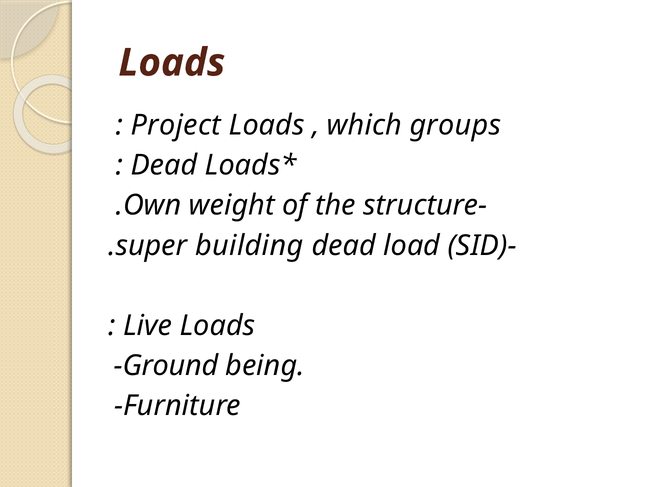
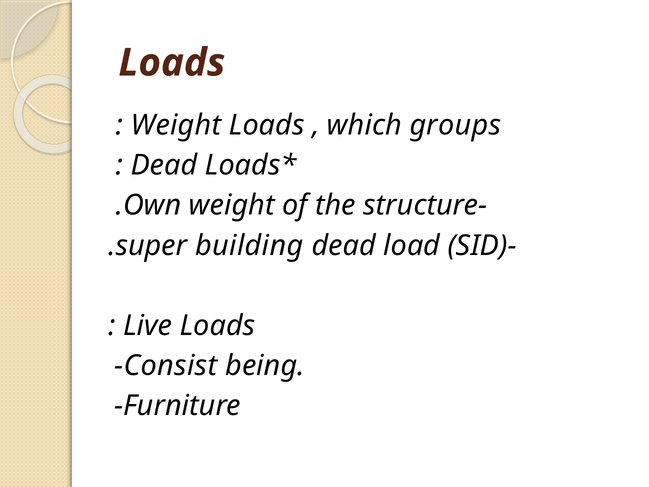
Project at (176, 125): Project -> Weight
Ground: Ground -> Consist
